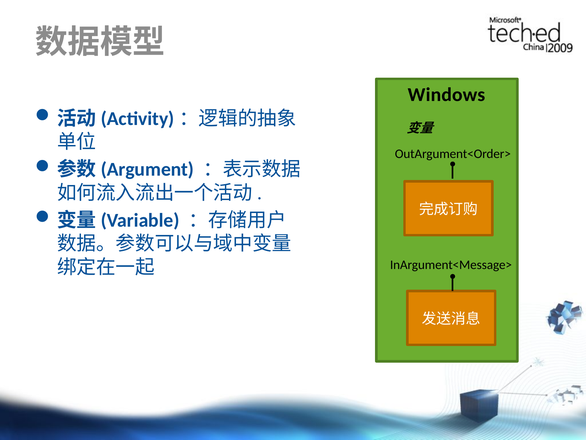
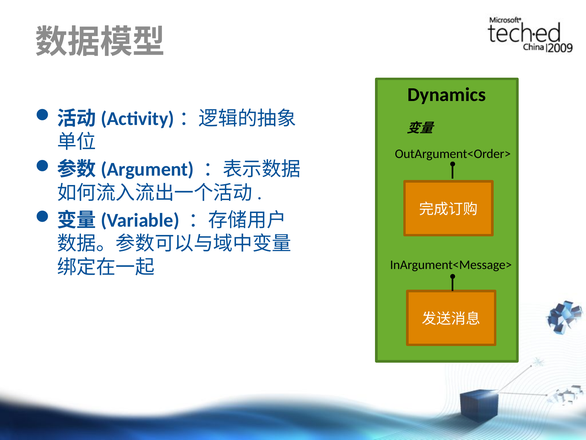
Windows: Windows -> Dynamics
